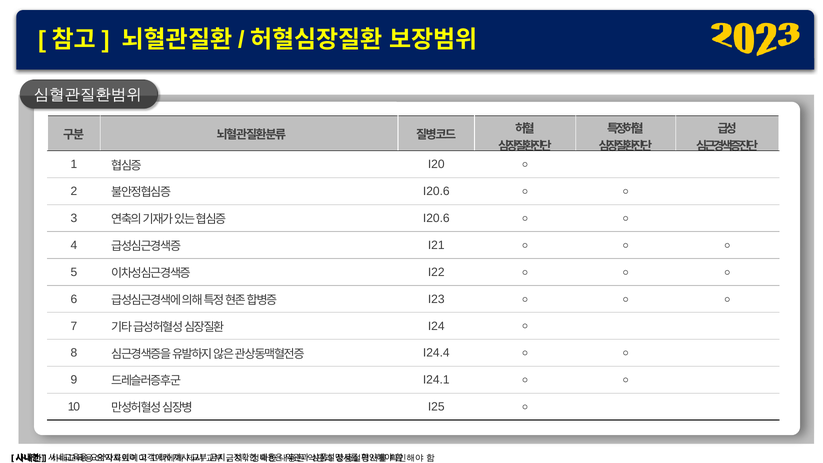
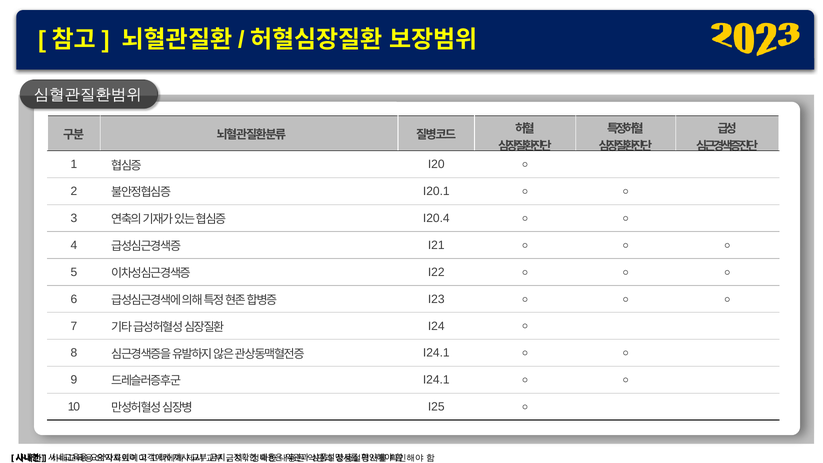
I20.6 at (436, 191): I20.6 -> I20.1
I20.6 at (436, 218): I20.6 -> I20.4
I24.4 at (436, 353): I24.4 -> I24.1
